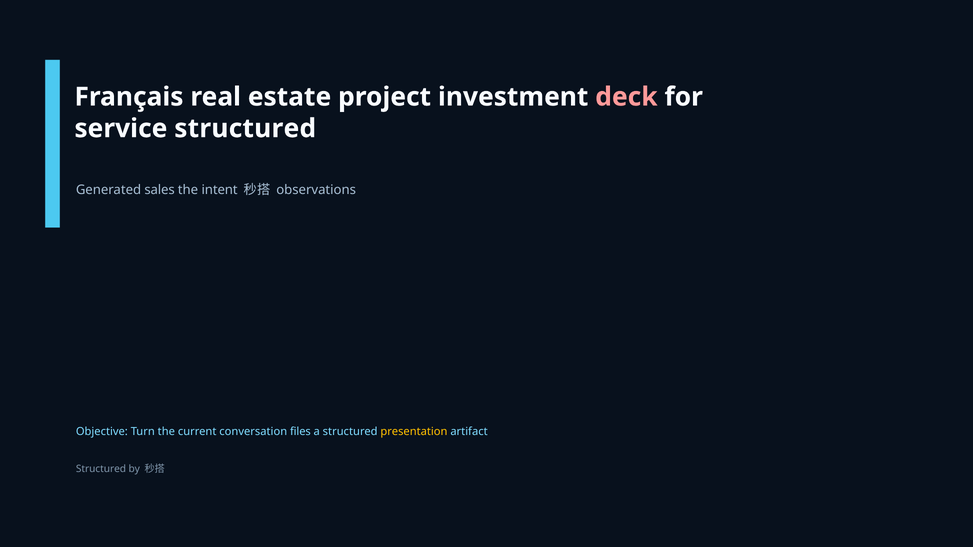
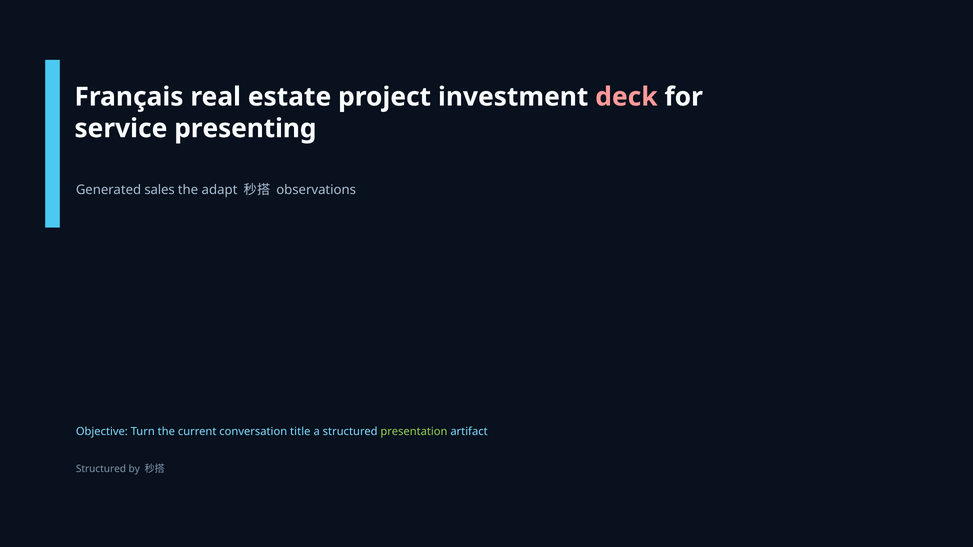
service structured: structured -> presenting
intent: intent -> adapt
files: files -> title
presentation colour: yellow -> light green
